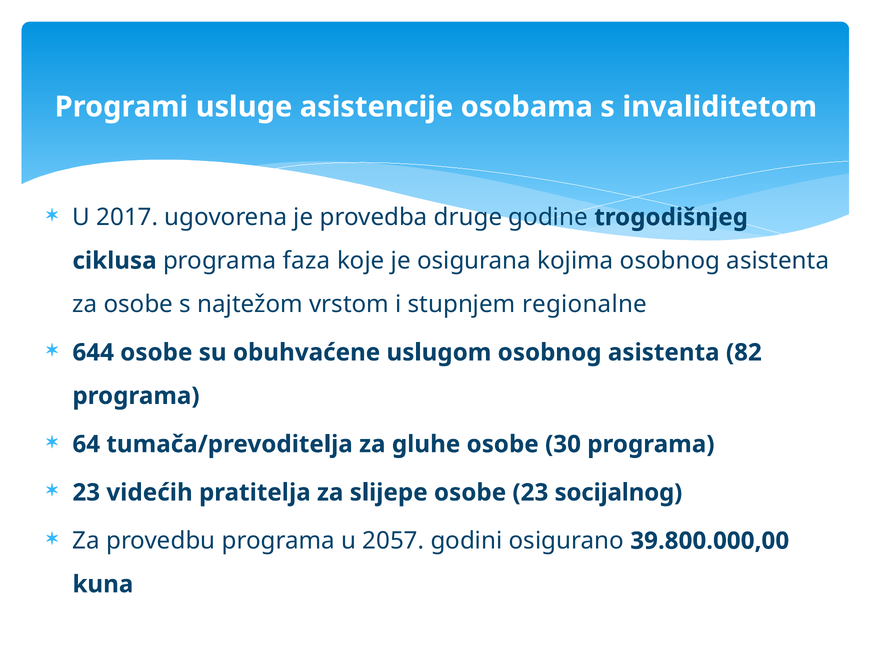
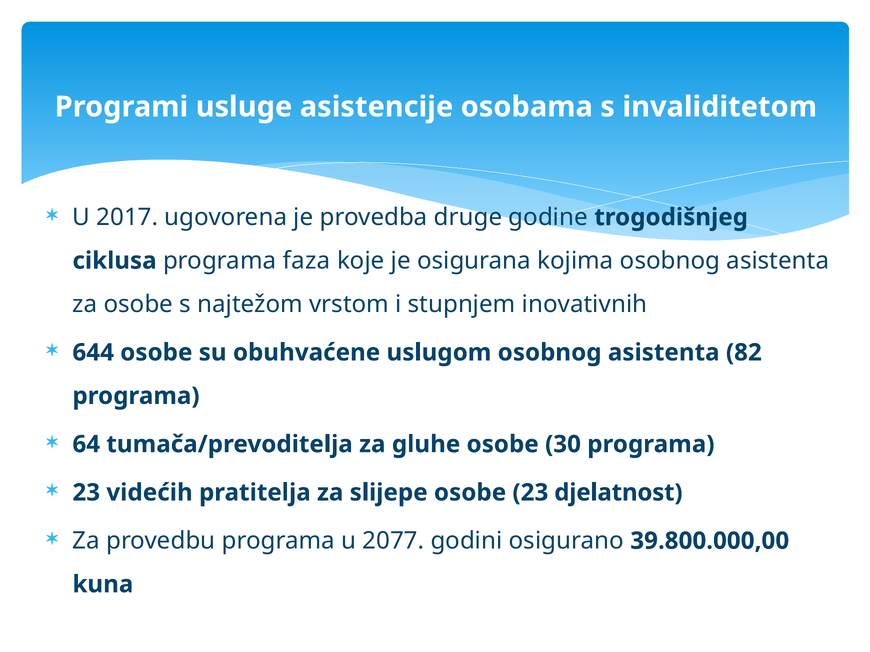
regionalne: regionalne -> inovativnih
socijalnog: socijalnog -> djelatnost
2057: 2057 -> 2077
